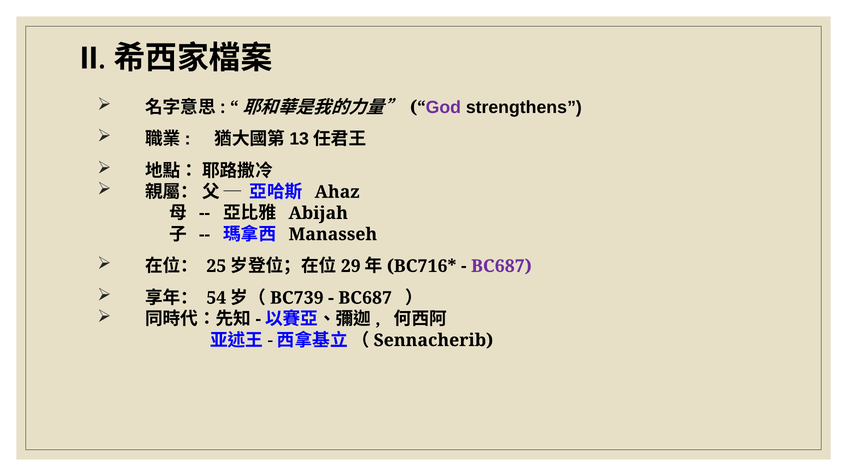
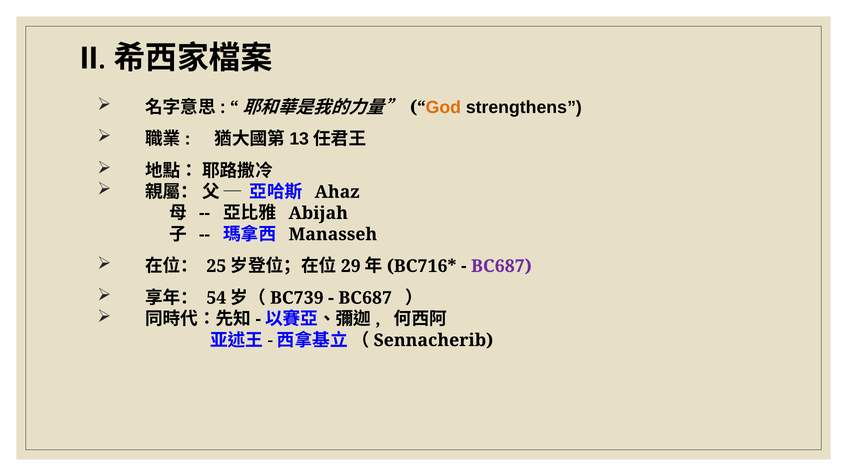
God colour: purple -> orange
